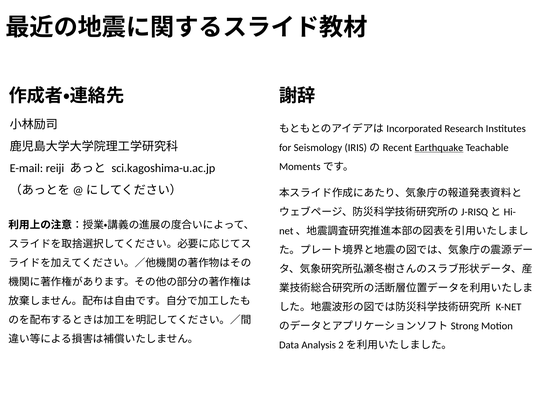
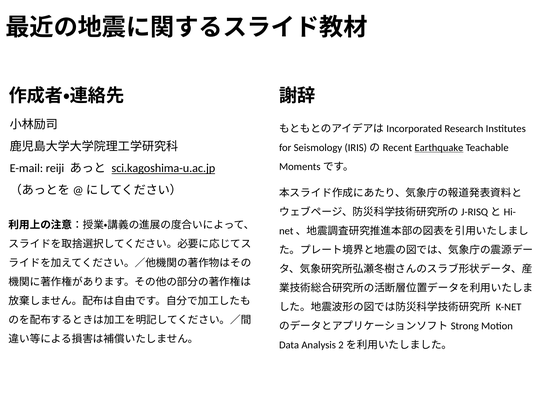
sci.kagoshima-u.ac.jp underline: none -> present
